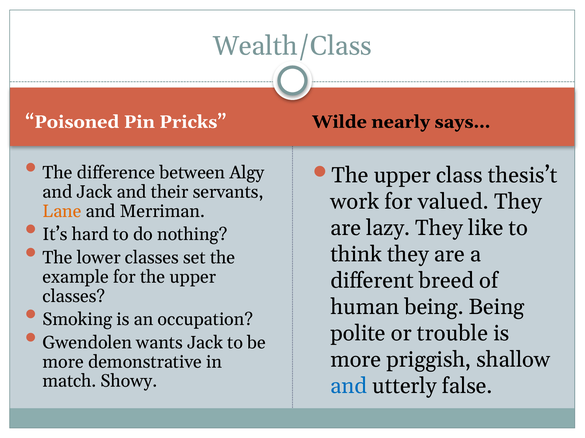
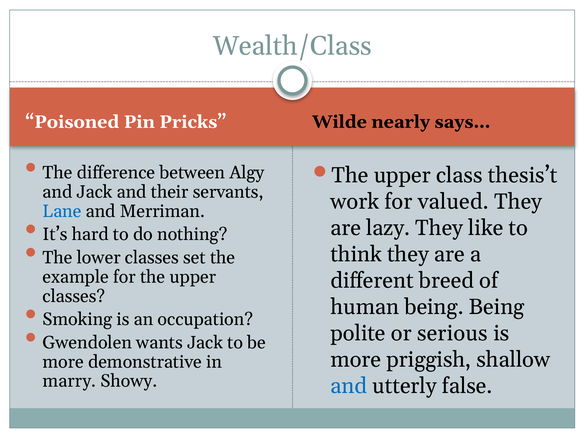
Lane colour: orange -> blue
trouble: trouble -> serious
match: match -> marry
